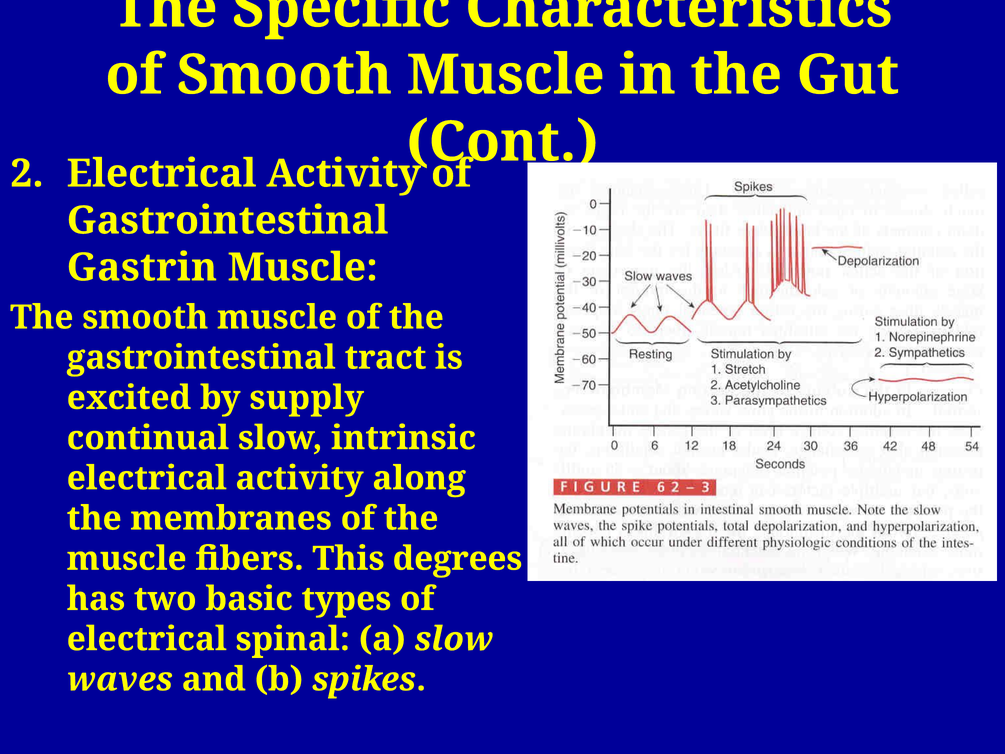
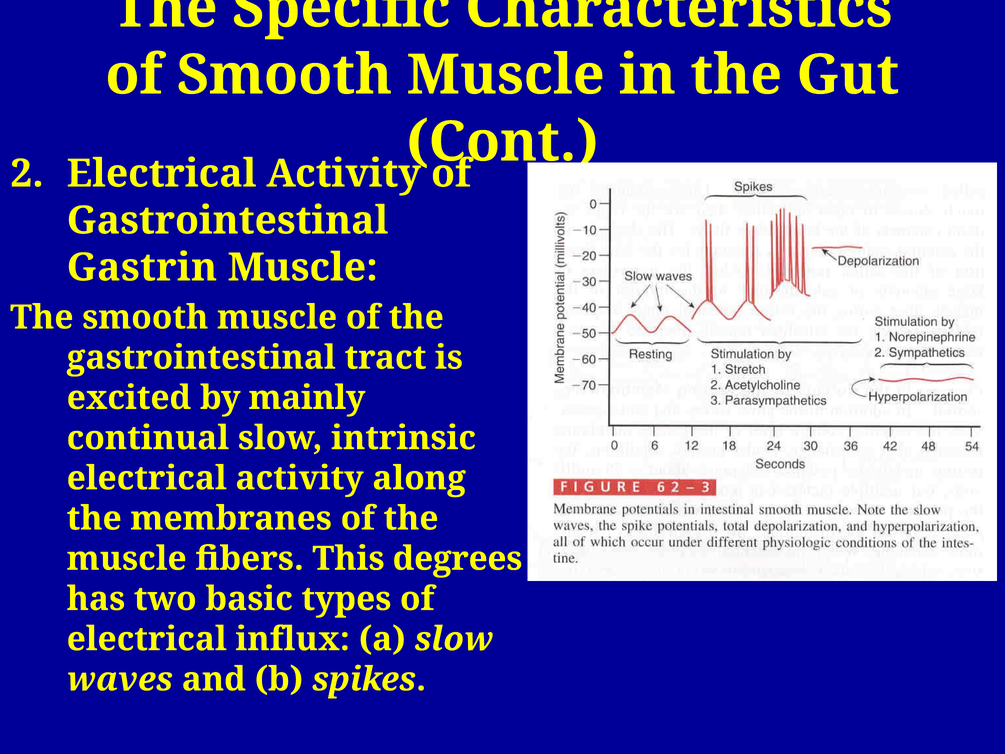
supply: supply -> mainly
spinal: spinal -> influx
